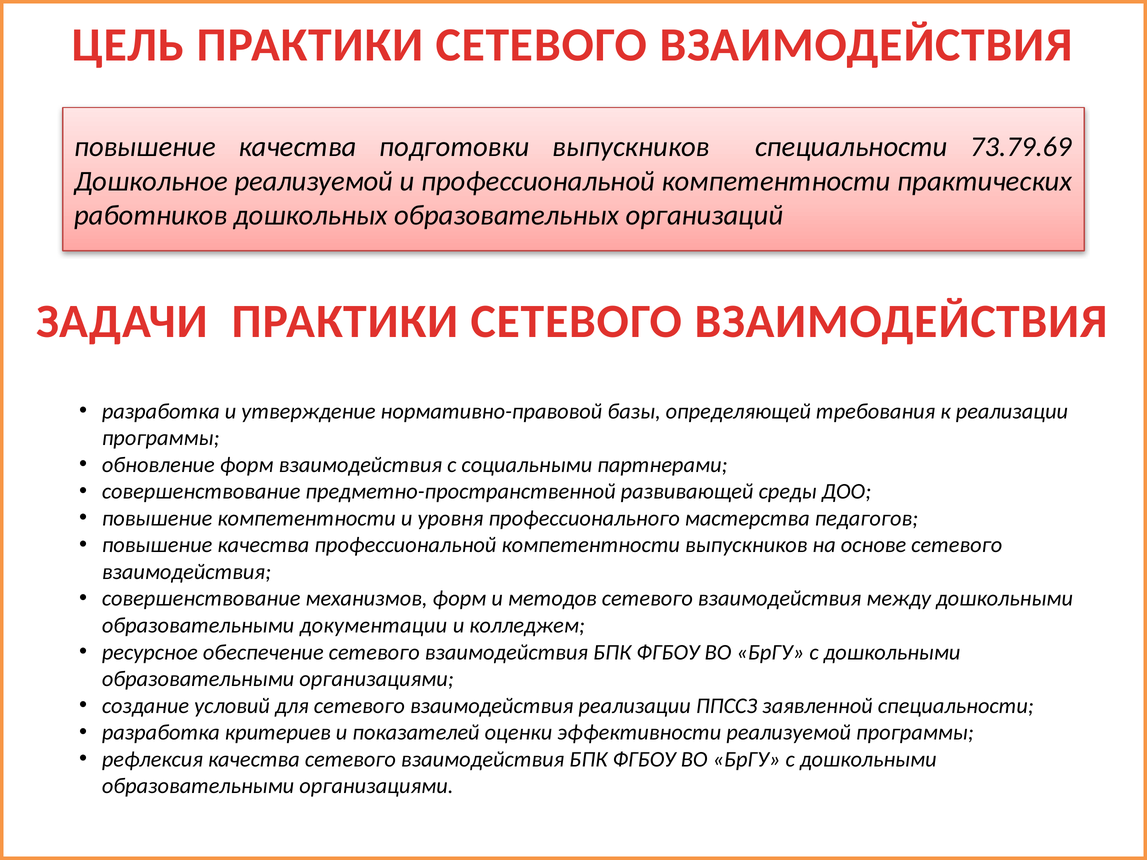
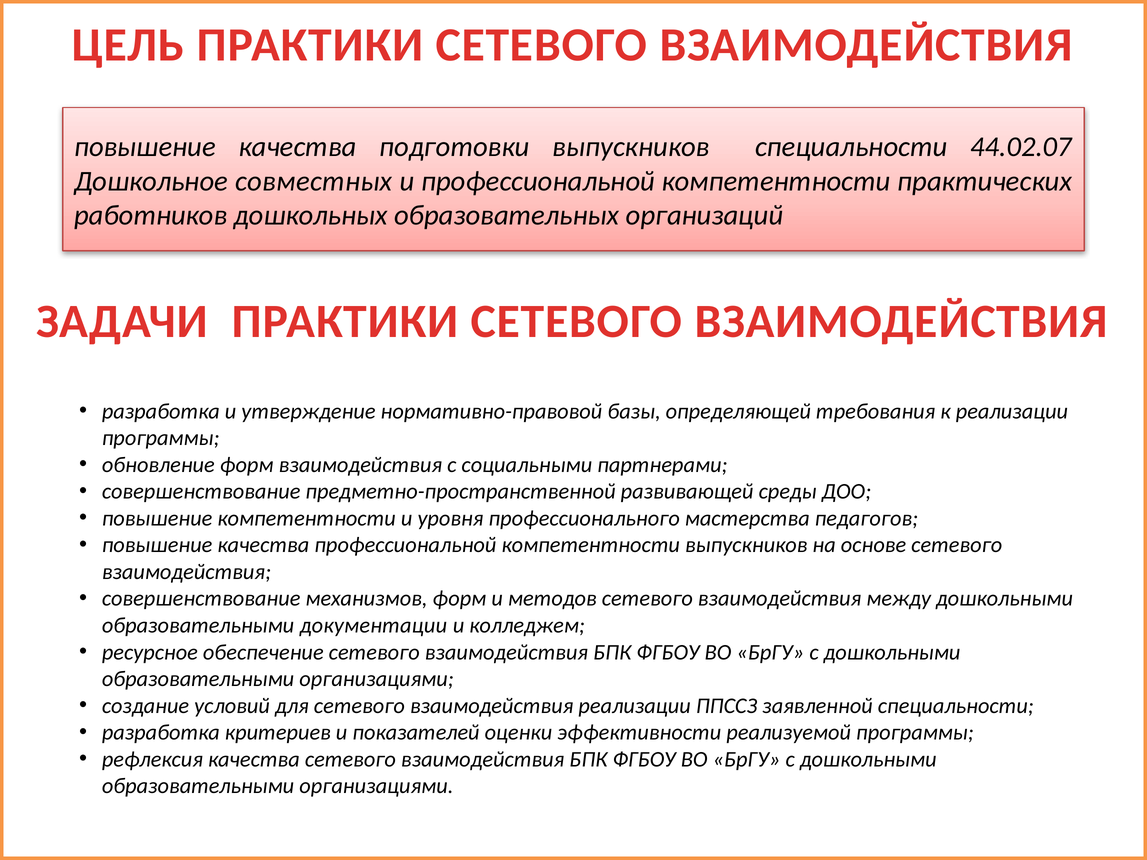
73.79.69: 73.79.69 -> 44.02.07
Дошкольное реализуемой: реализуемой -> совместных
